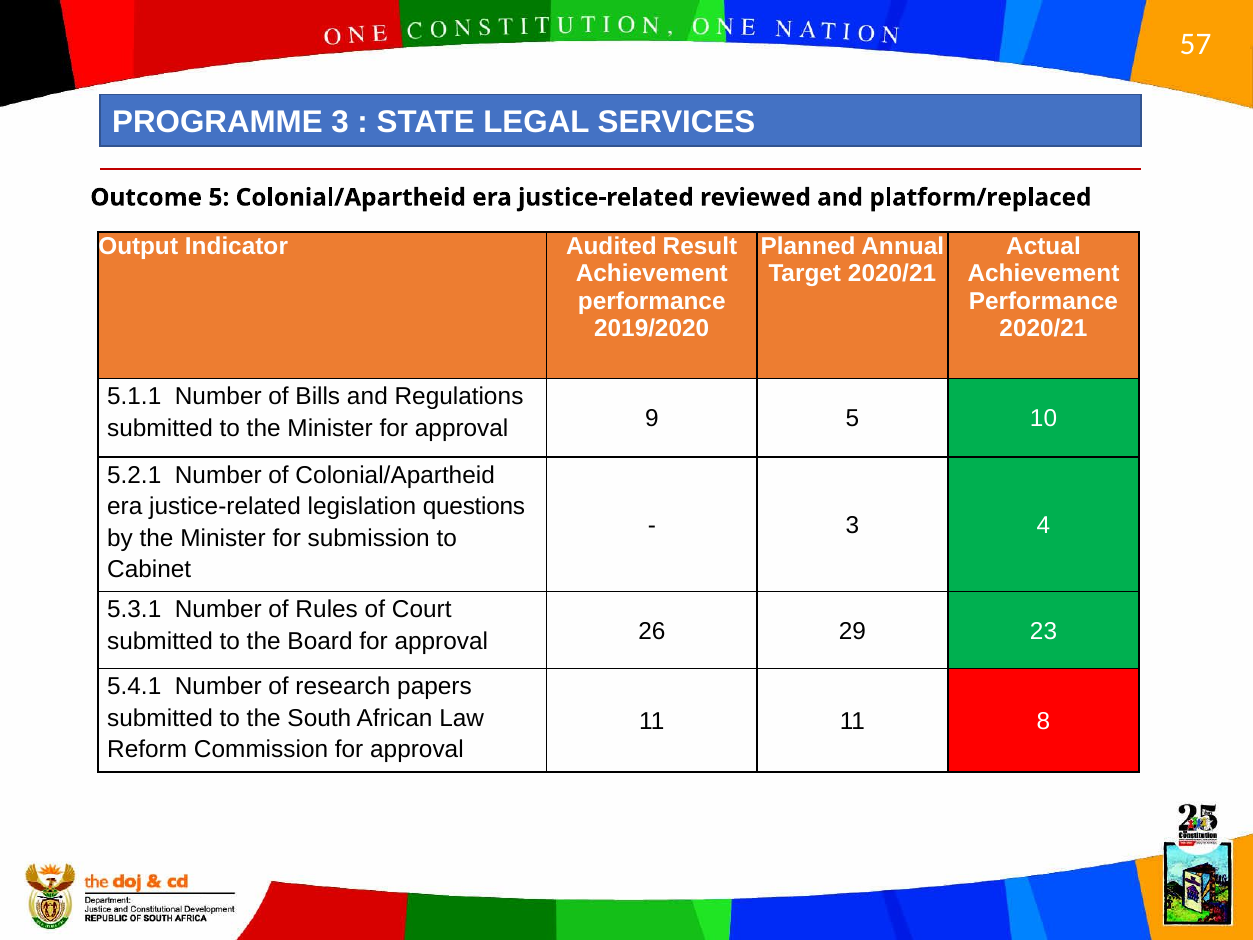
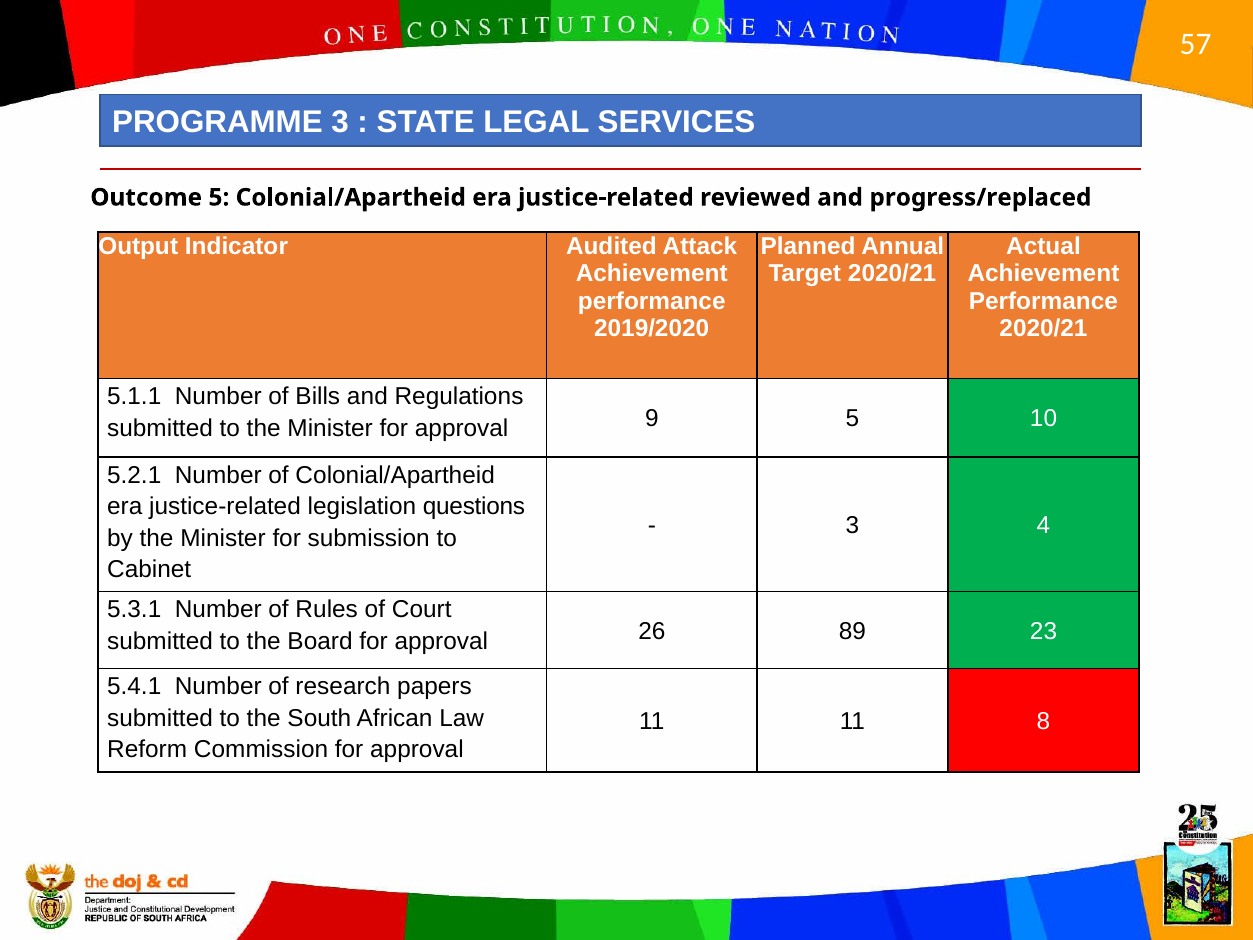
platform/replaced: platform/replaced -> progress/replaced
Result: Result -> Attack
29: 29 -> 89
